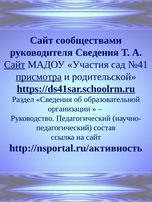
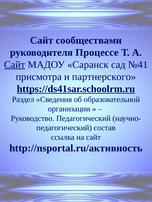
руководителя Сведения: Сведения -> Процессе
Участия: Участия -> Саранск
присмотра underline: present -> none
родительской: родительской -> партнерского
